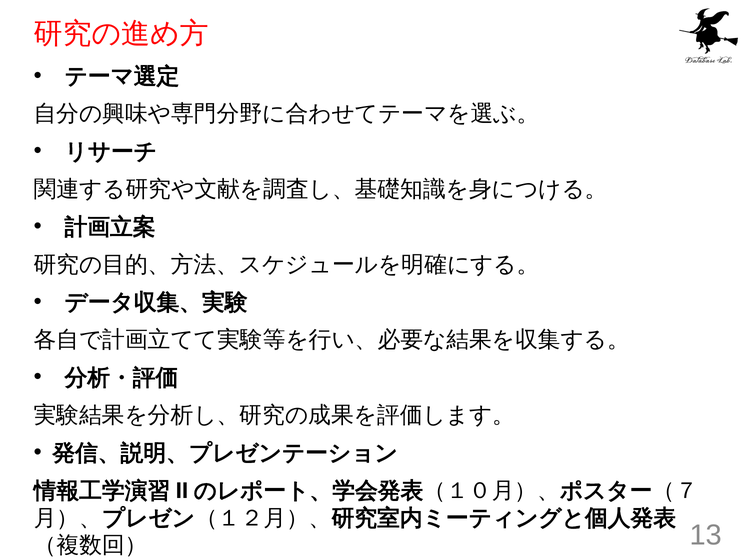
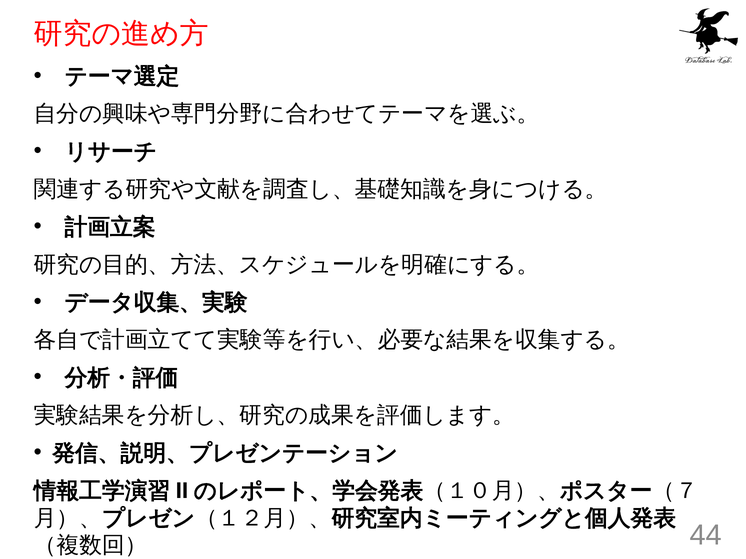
13: 13 -> 44
